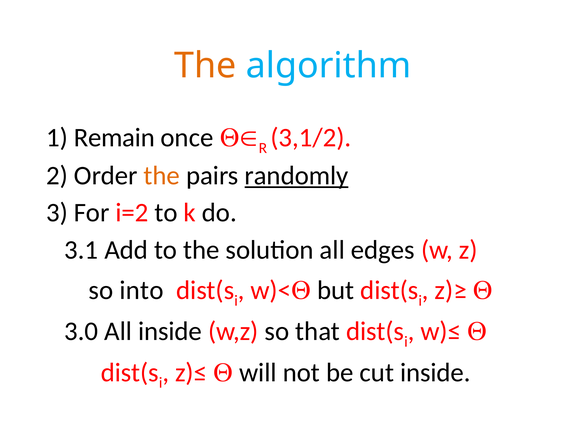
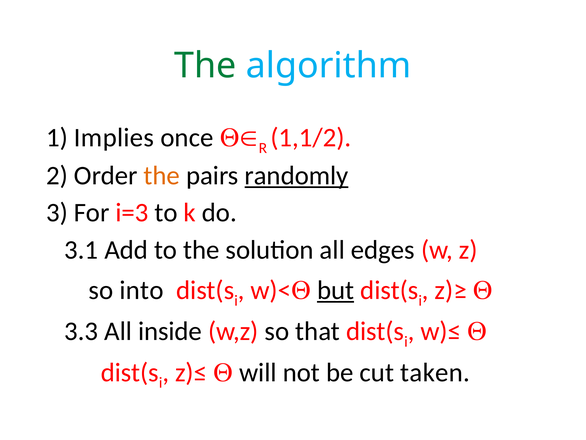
The at (205, 66) colour: orange -> green
Remain: Remain -> Implies
3,1/2: 3,1/2 -> 1,1/2
i=2: i=2 -> i=3
but underline: none -> present
3.0: 3.0 -> 3.3
cut inside: inside -> taken
